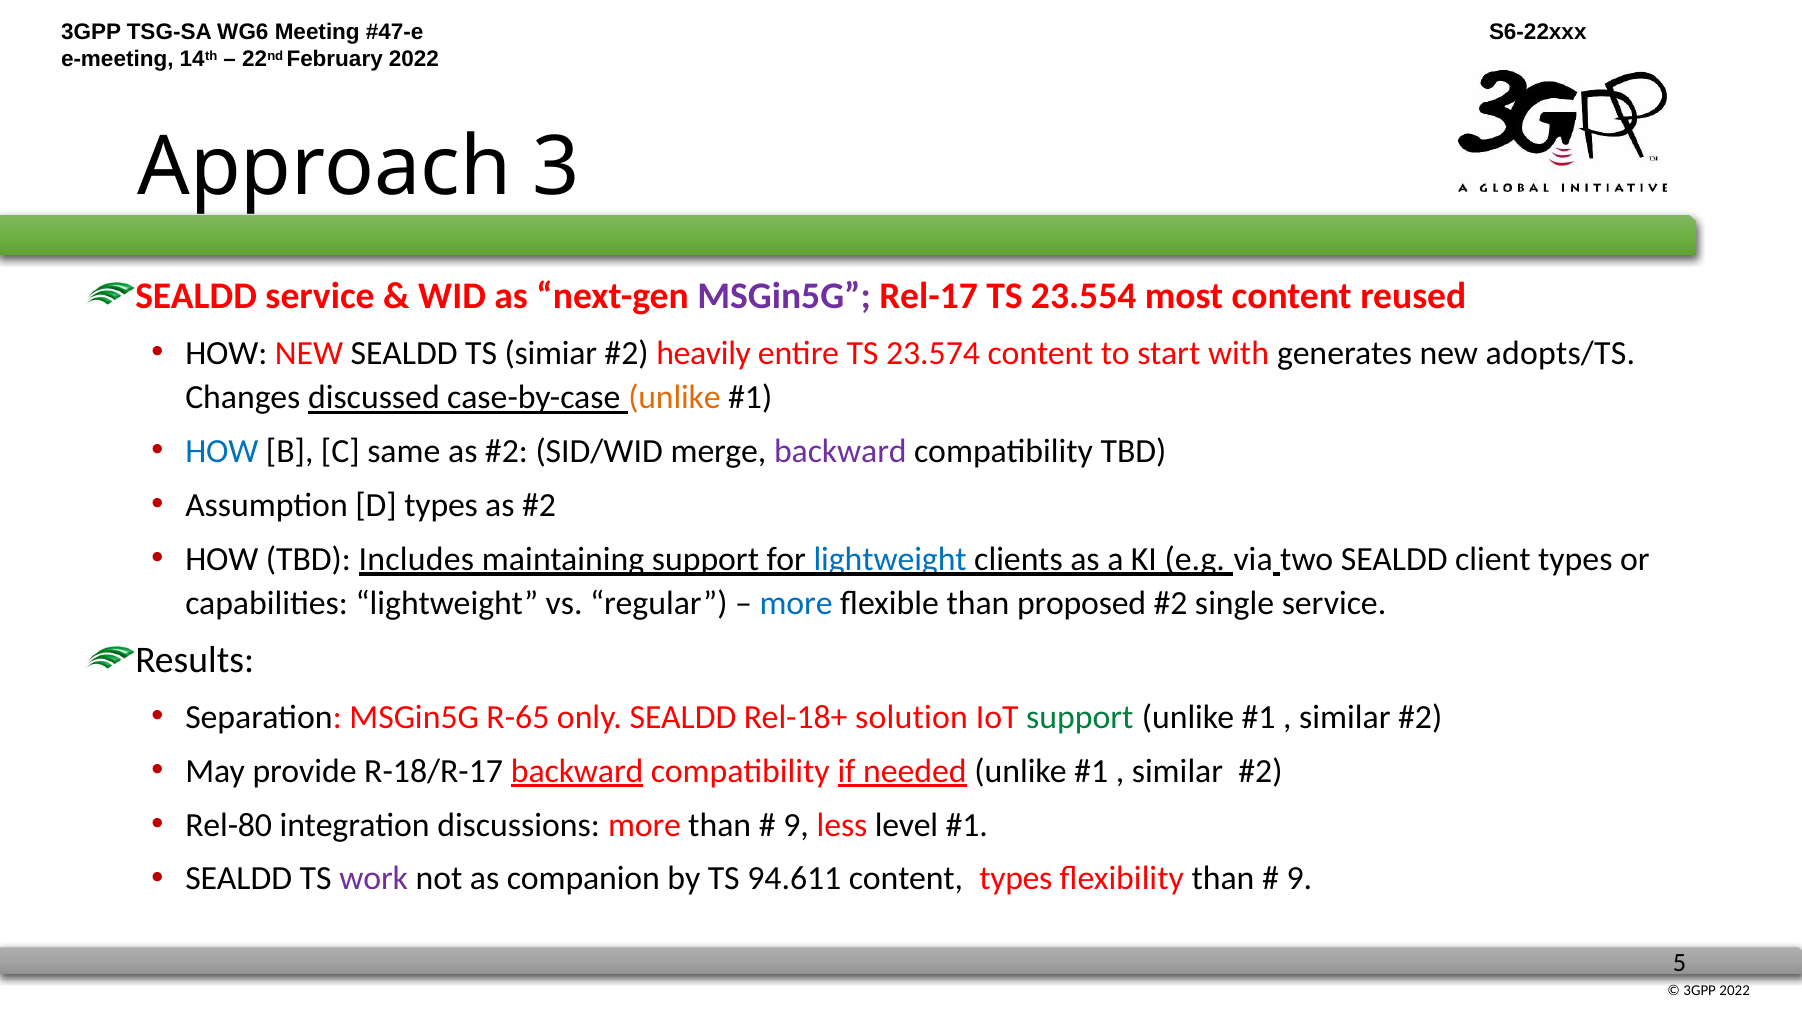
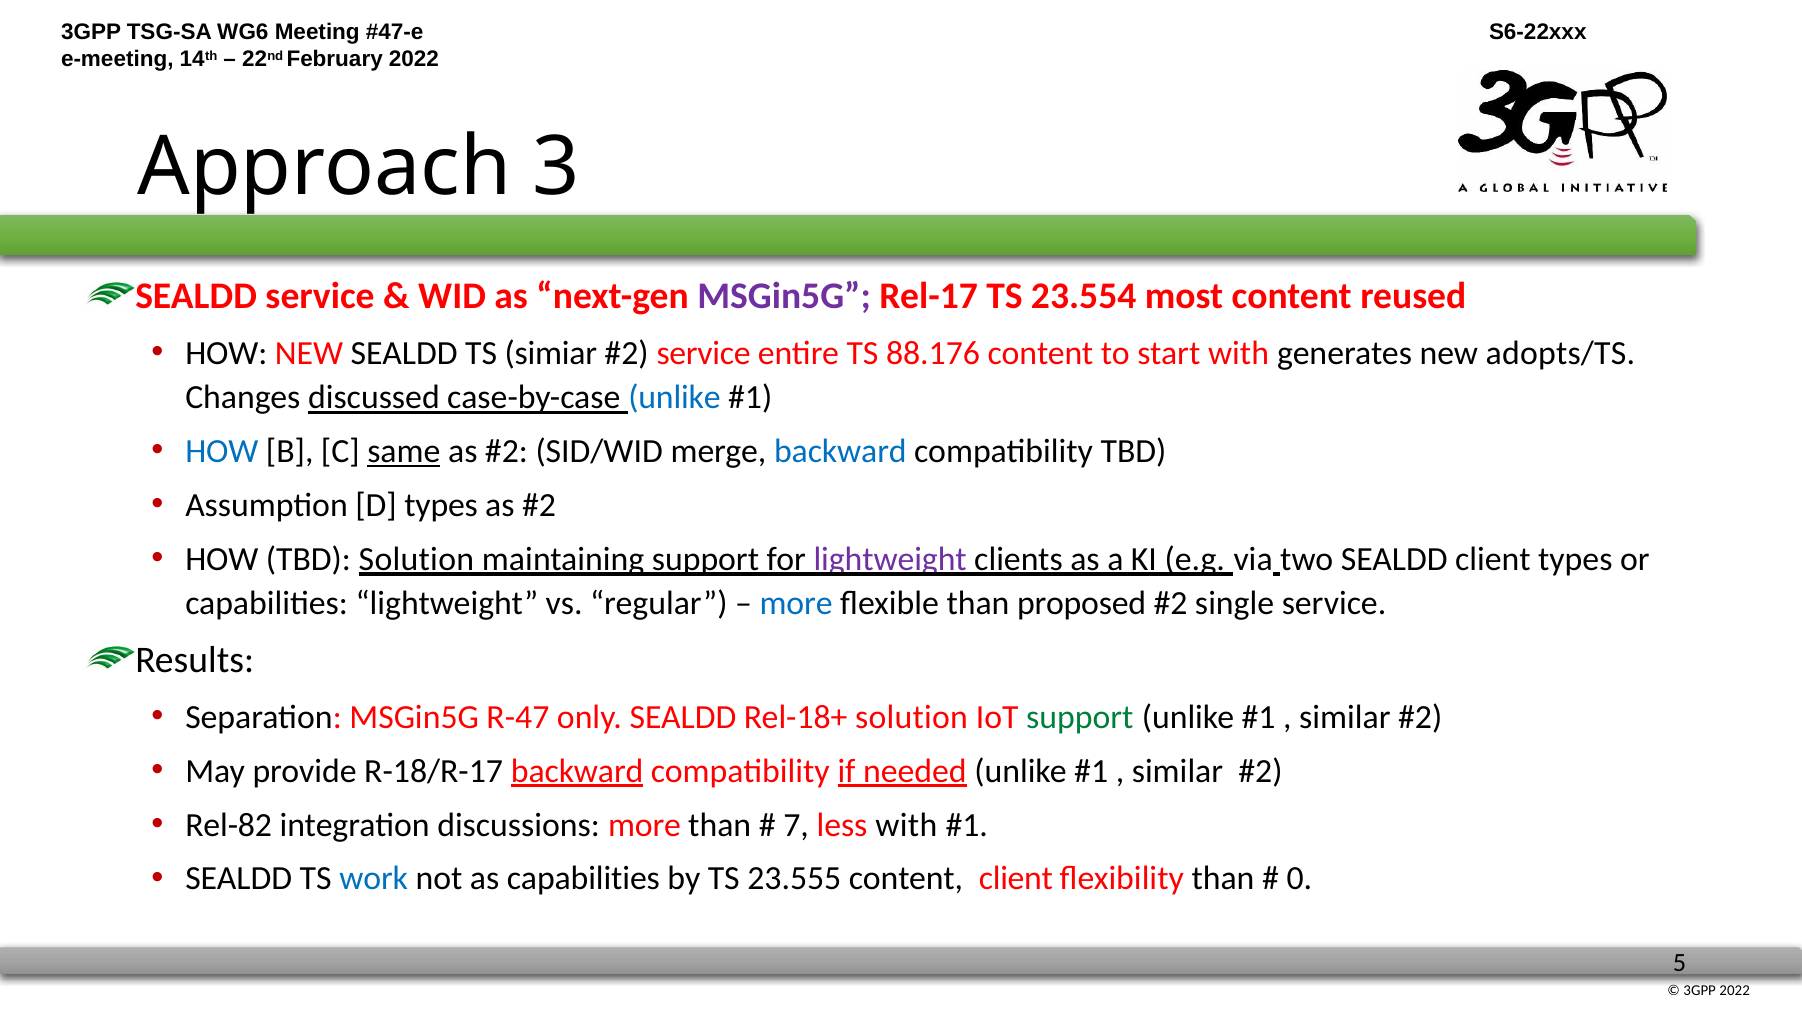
heavily at (704, 353): heavily -> service
23.574: 23.574 -> 88.176
unlike at (675, 398) colour: orange -> blue
same underline: none -> present
backward at (840, 452) colour: purple -> blue
TBD Includes: Includes -> Solution
lightweight at (890, 560) colour: blue -> purple
R-65: R-65 -> R-47
Rel-80: Rel-80 -> Rel-82
9 at (796, 825): 9 -> 7
less level: level -> with
work colour: purple -> blue
as companion: companion -> capabilities
94.611: 94.611 -> 23.555
content types: types -> client
9 at (1299, 879): 9 -> 0
